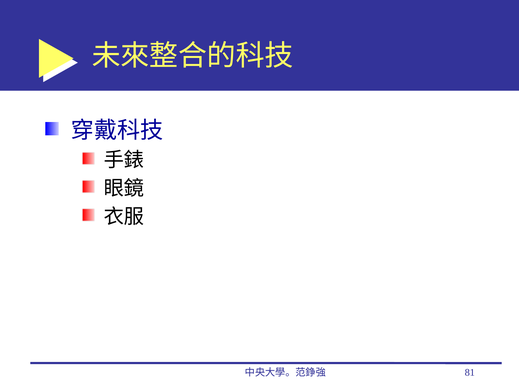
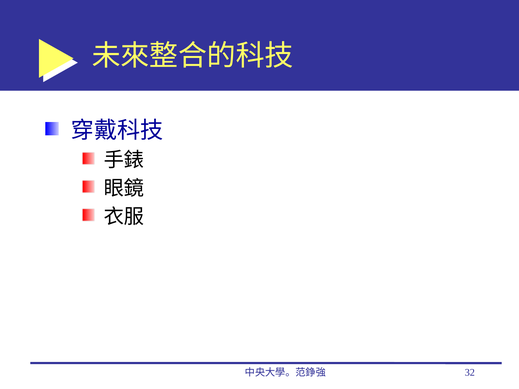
81: 81 -> 32
